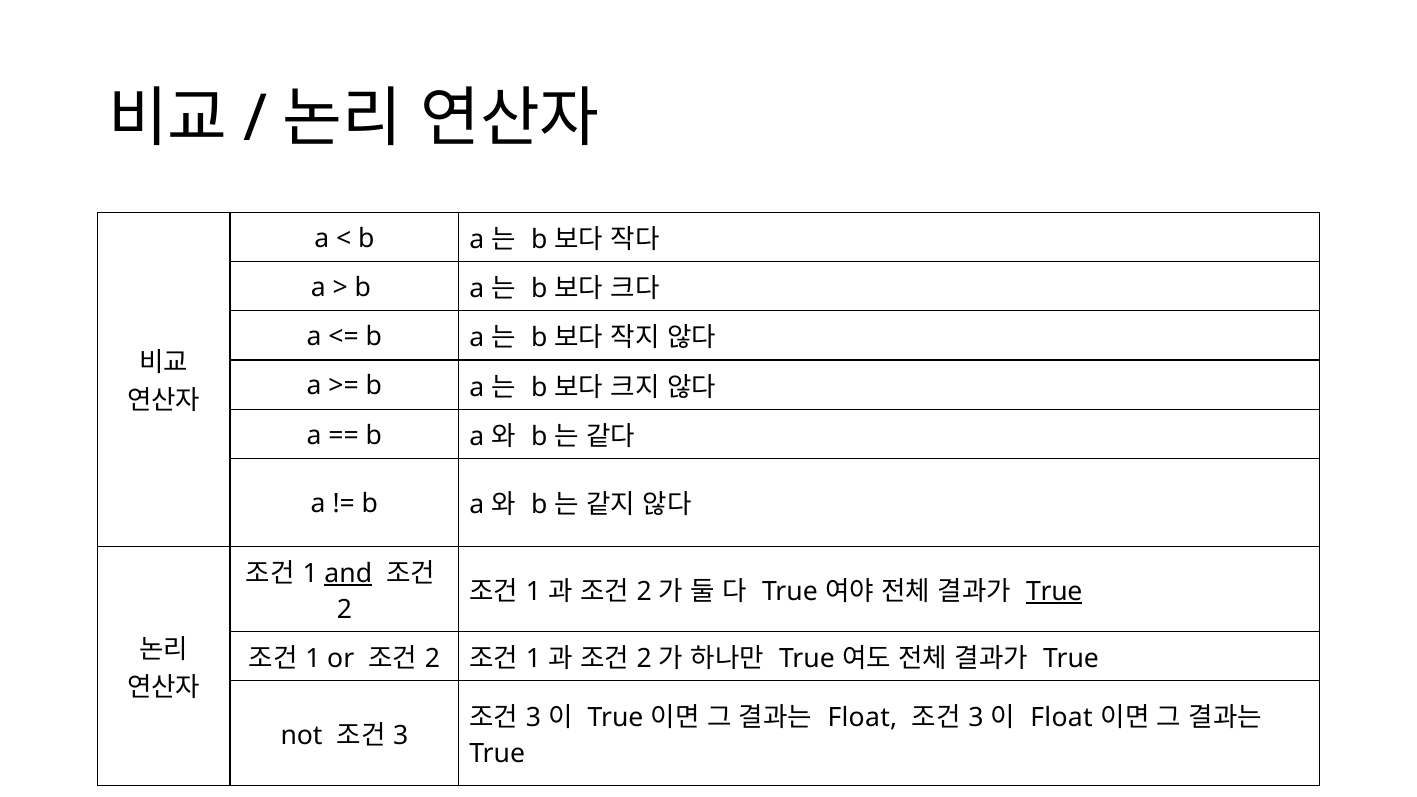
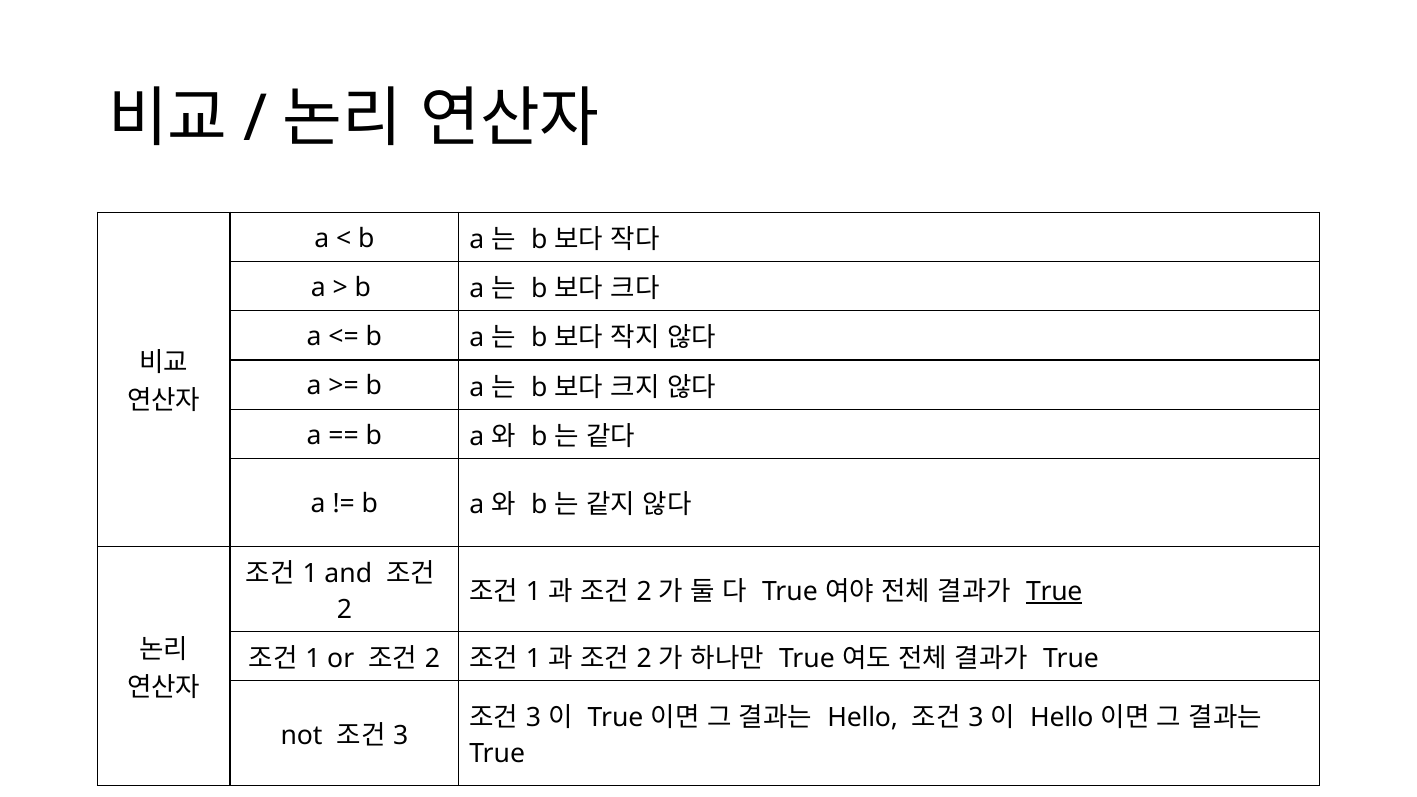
and underline: present -> none
Float at (862, 718): Float -> Hello
Float at (1062, 718): Float -> Hello
